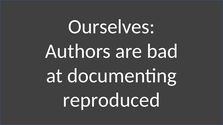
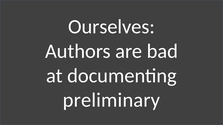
reproduced: reproduced -> preliminary
